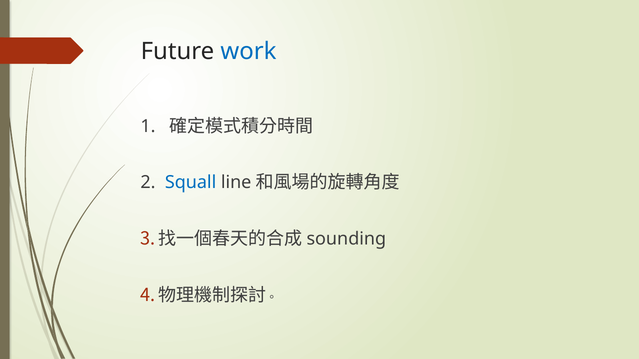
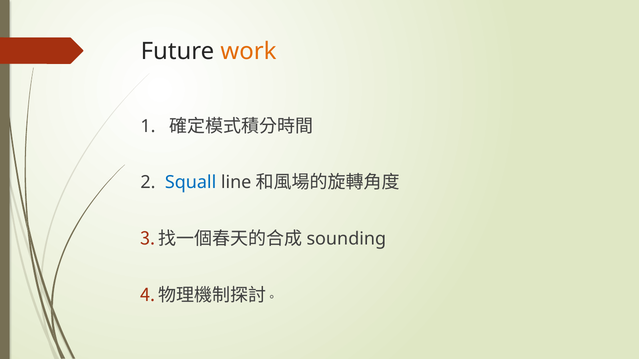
work colour: blue -> orange
